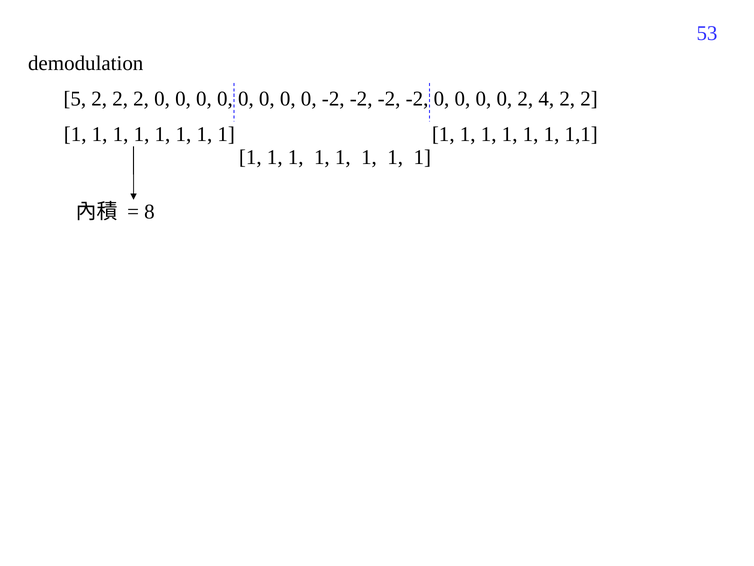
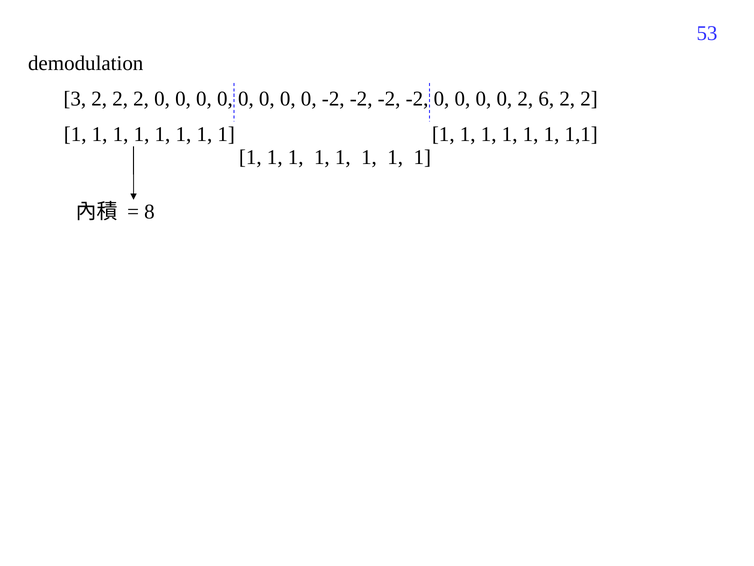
5: 5 -> 3
4: 4 -> 6
